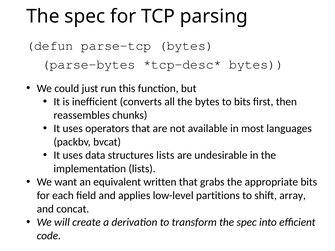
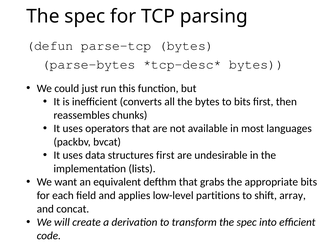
structures lists: lists -> first
written: written -> defthm
